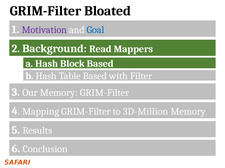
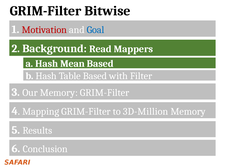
Bloated: Bloated -> Bitwise
Motivation colour: purple -> red
Block: Block -> Mean
